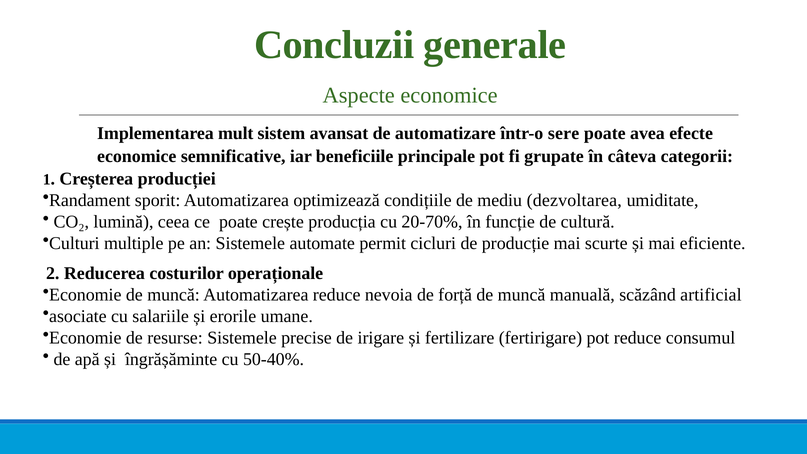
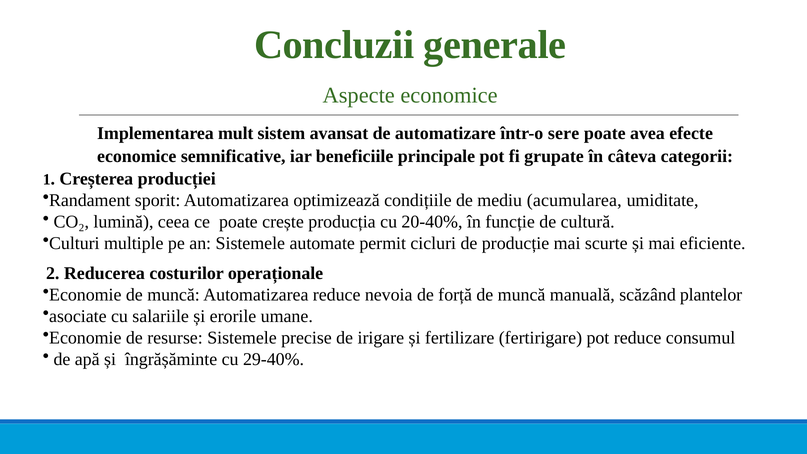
dezvoltarea: dezvoltarea -> acumularea
20-70%: 20-70% -> 20-40%
artificial: artificial -> plantelor
50-40%: 50-40% -> 29-40%
